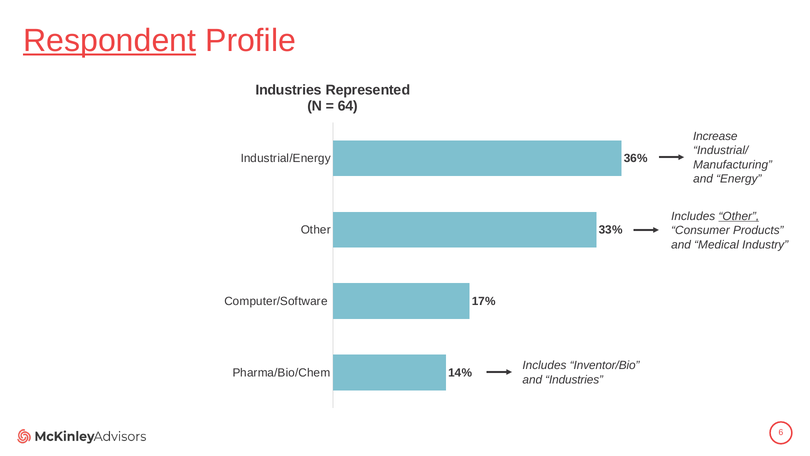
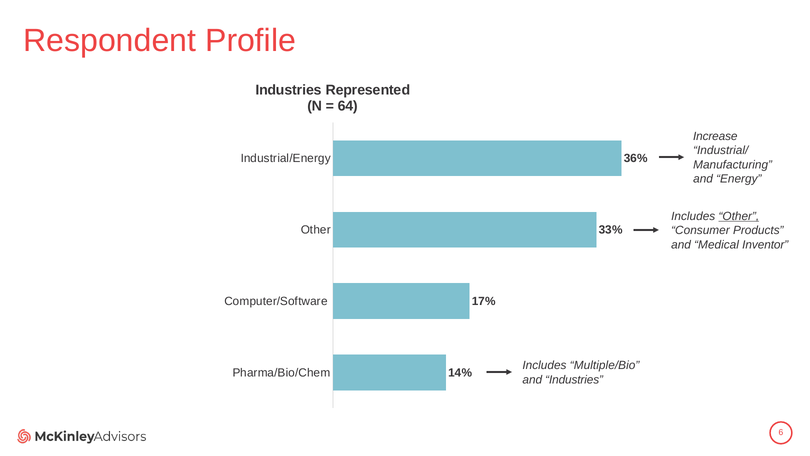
Respondent underline: present -> none
Industry: Industry -> Inventor
Inventor/Bio: Inventor/Bio -> Multiple/Bio
